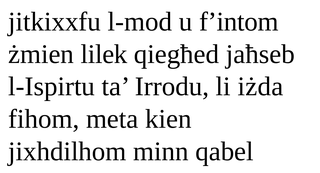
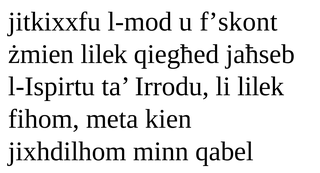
f’intom: f’intom -> f’skont
li iżda: iżda -> lilek
